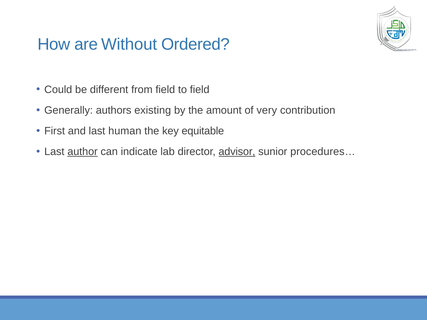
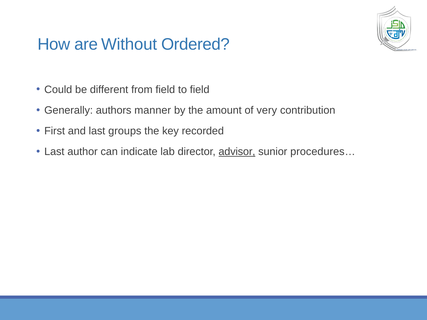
existing: existing -> manner
human: human -> groups
equitable: equitable -> recorded
author underline: present -> none
